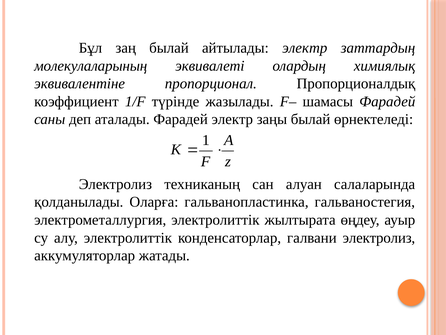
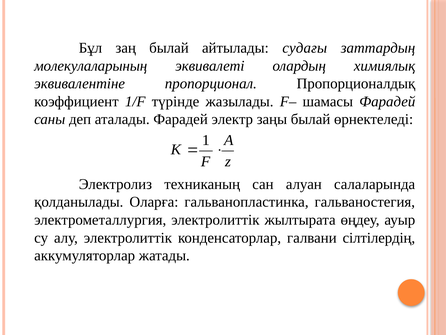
айтылады электр: электр -> судағы
галвани электролиз: электролиз -> сілтілердің
